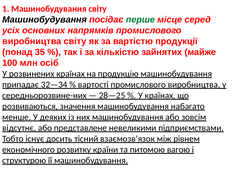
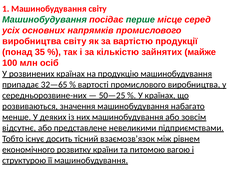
Машинобудування at (45, 20) colour: black -> green
32—34: 32—34 -> 32—65
28—25: 28—25 -> 50—25
